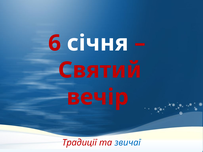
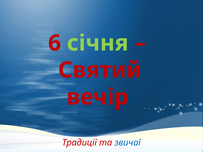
січня colour: white -> light green
